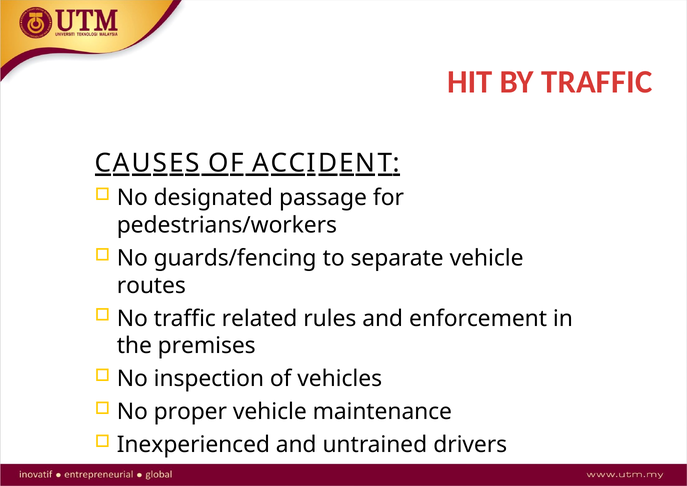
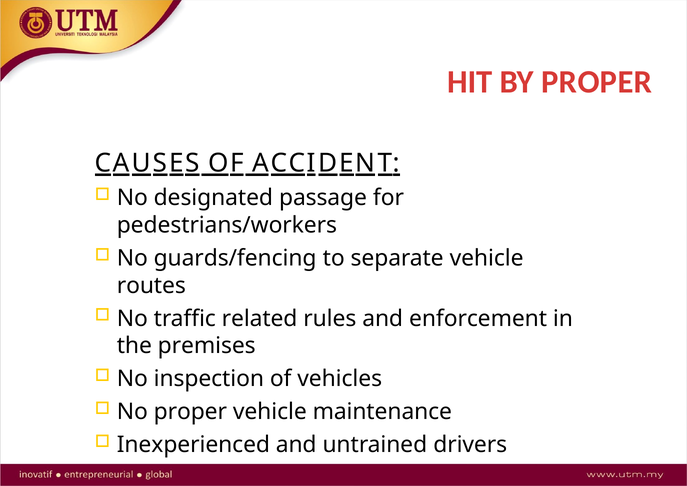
BY TRAFFIC: TRAFFIC -> PROPER
